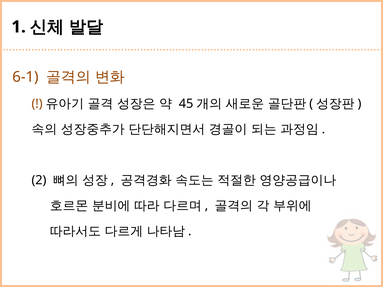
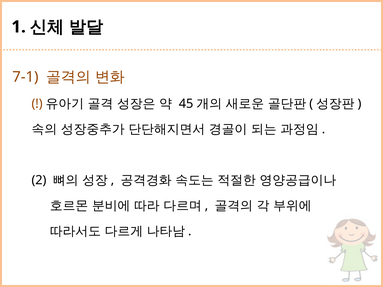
6-1: 6-1 -> 7-1
